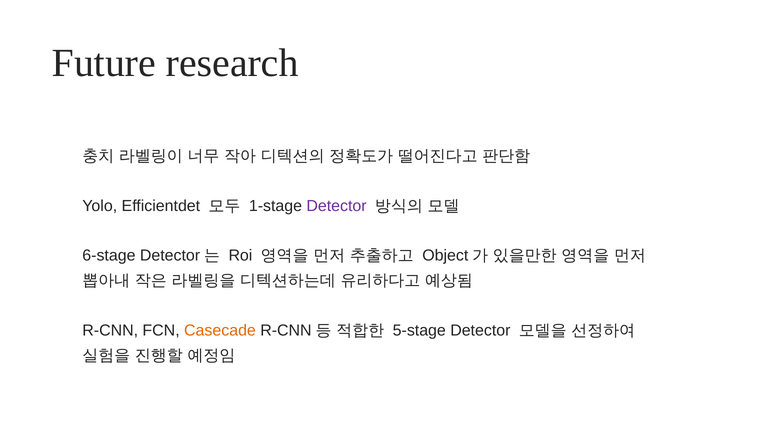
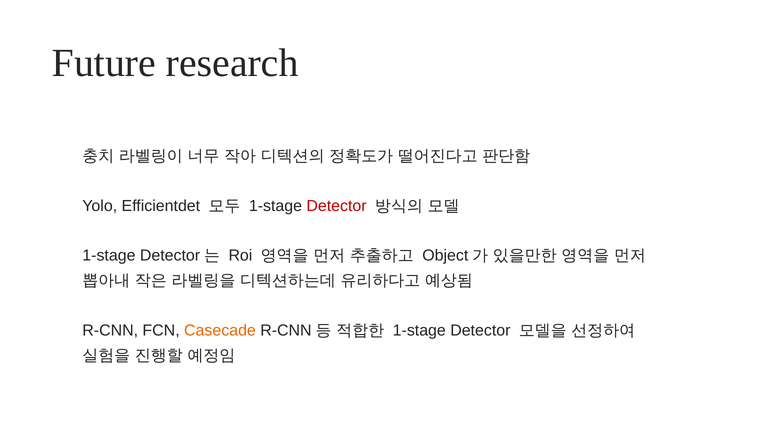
Detector at (337, 206) colour: purple -> red
6-stage at (109, 256): 6-stage -> 1-stage
5-stage at (419, 330): 5-stage -> 1-stage
